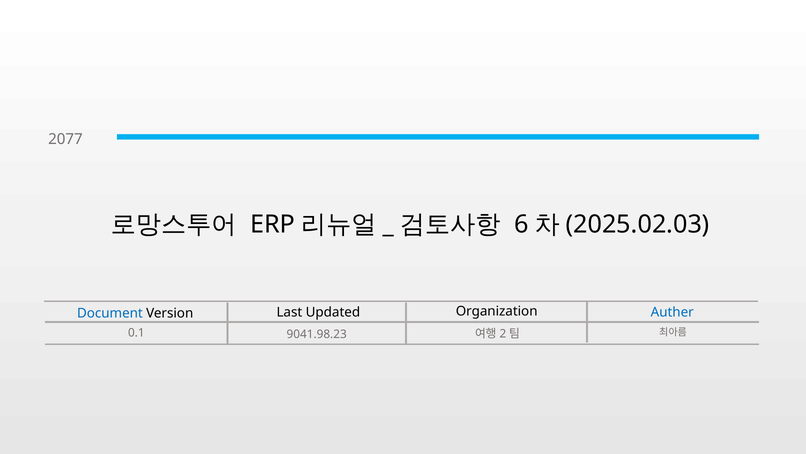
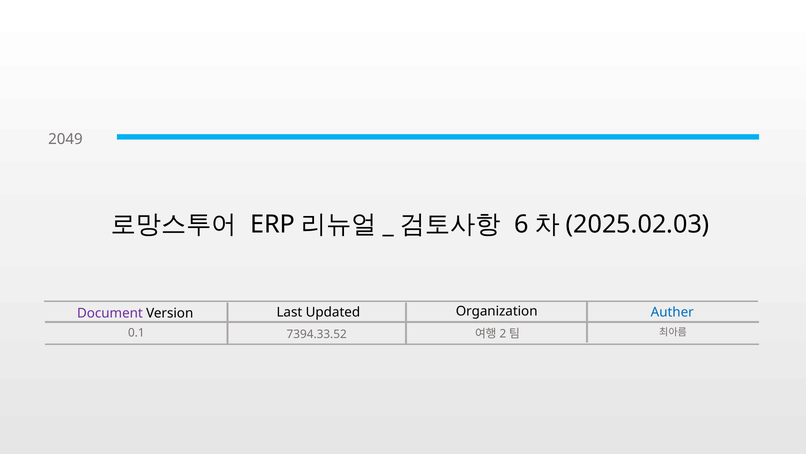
2077: 2077 -> 2049
Document colour: blue -> purple
9041.98.23: 9041.98.23 -> 7394.33.52
